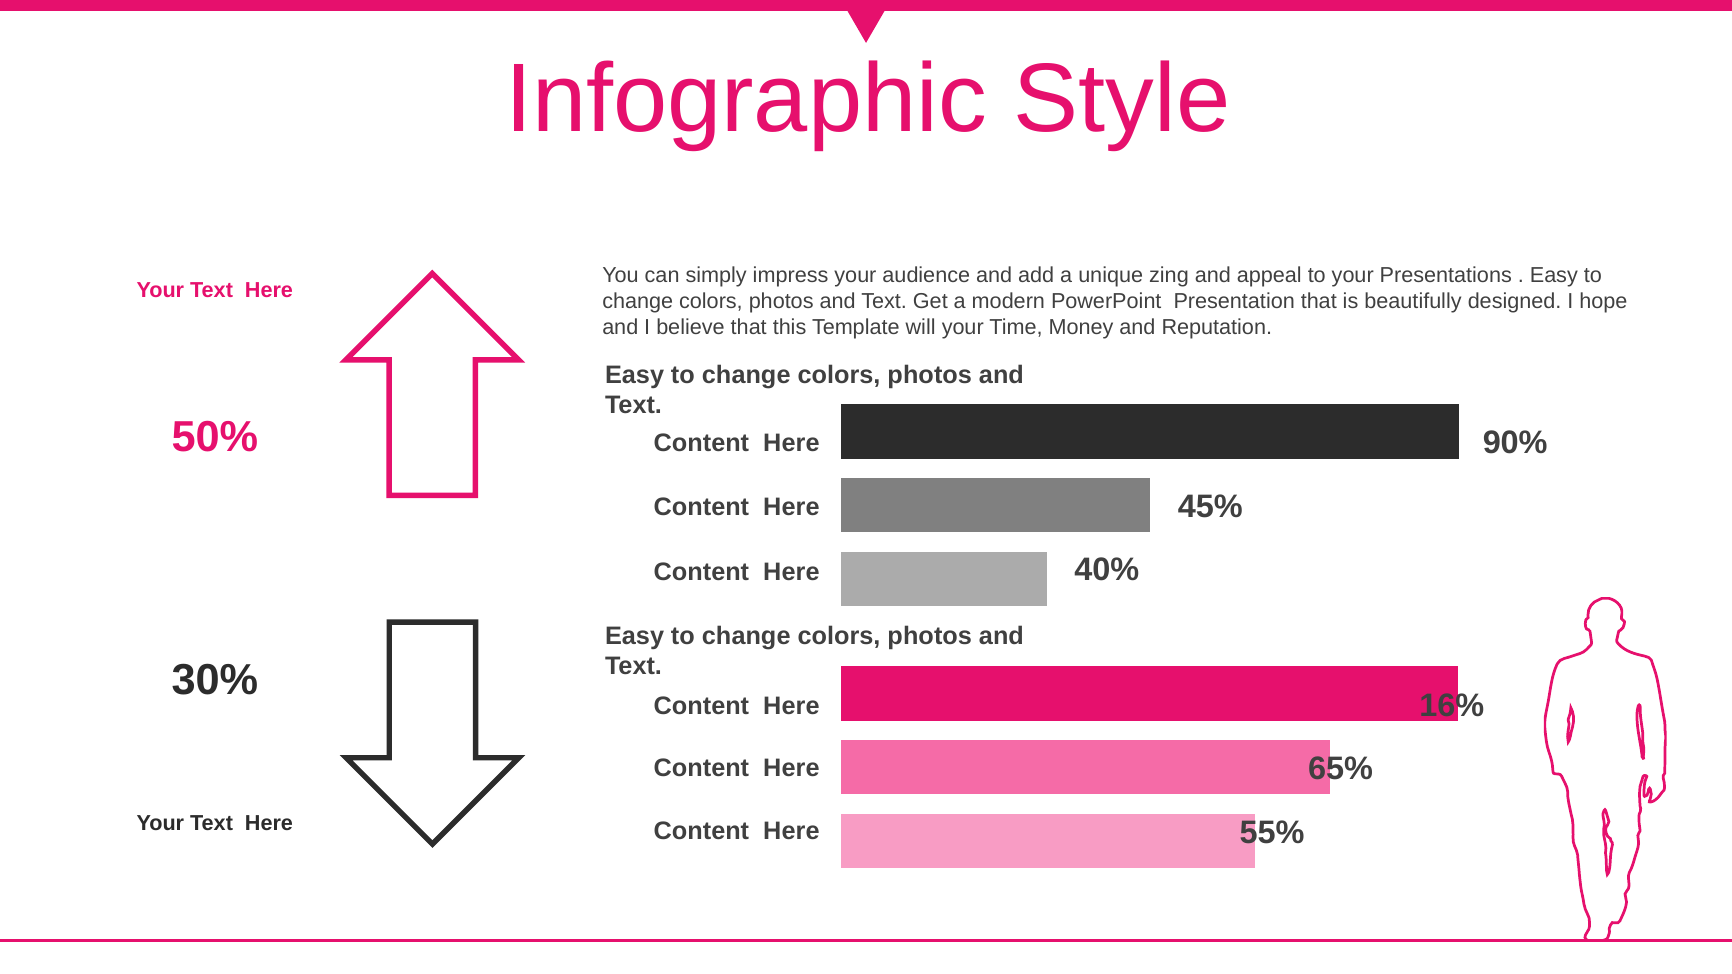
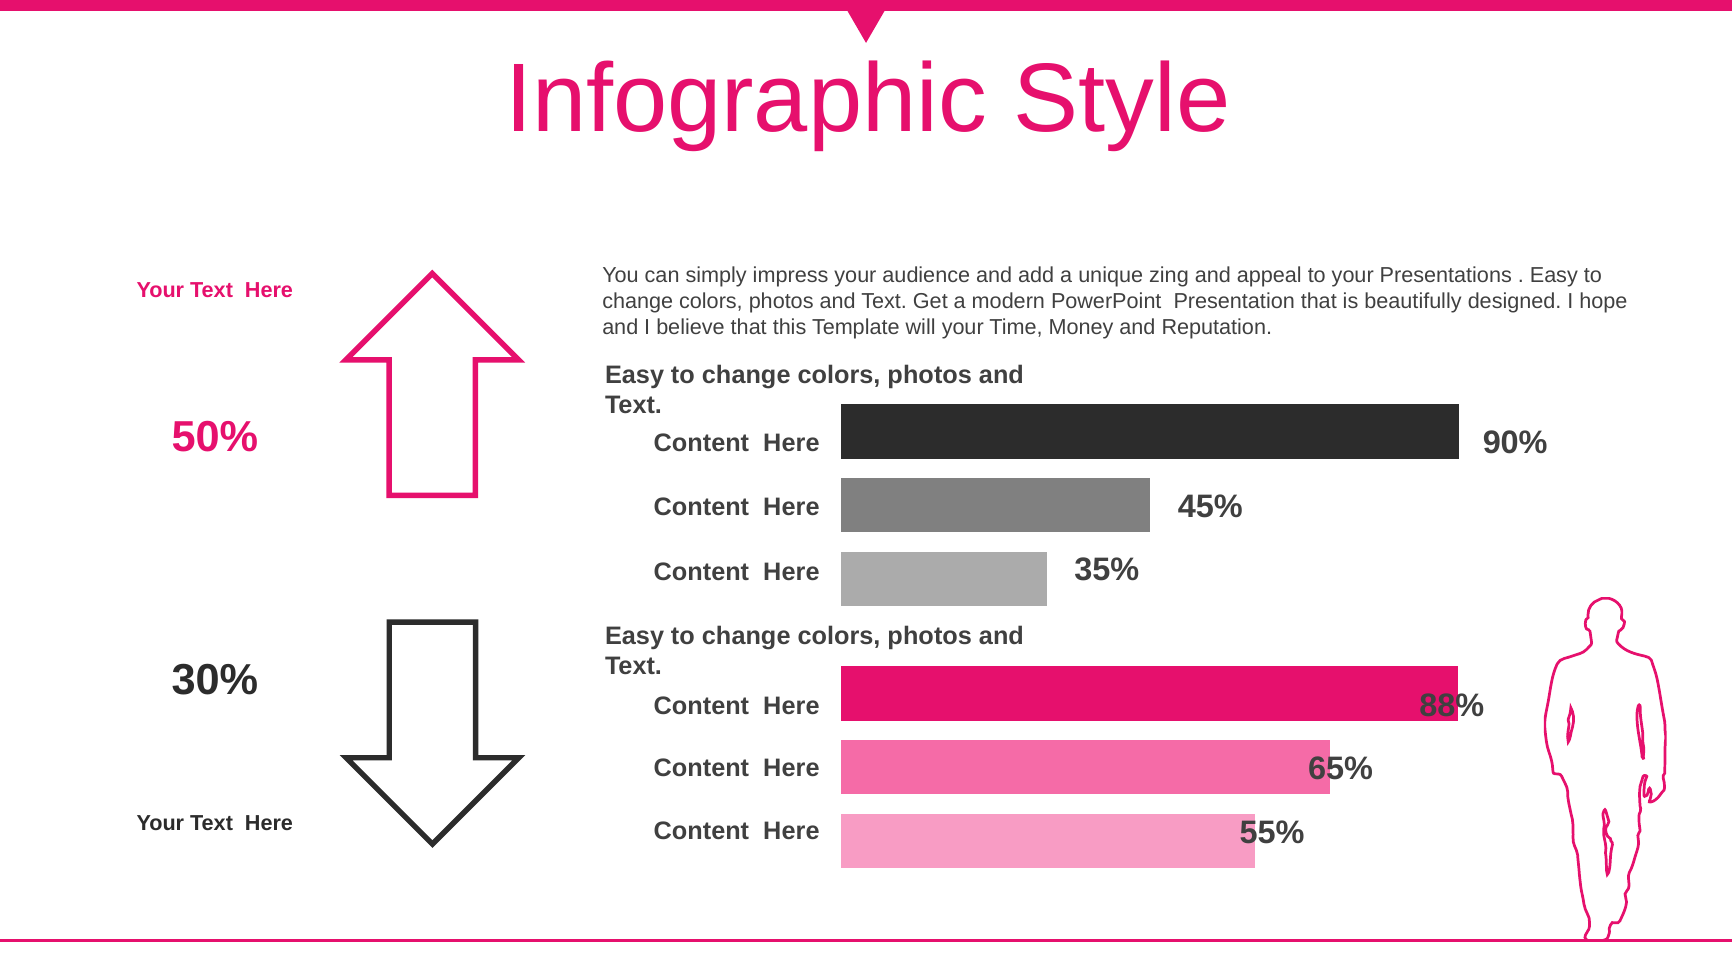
40%: 40% -> 35%
16%: 16% -> 88%
